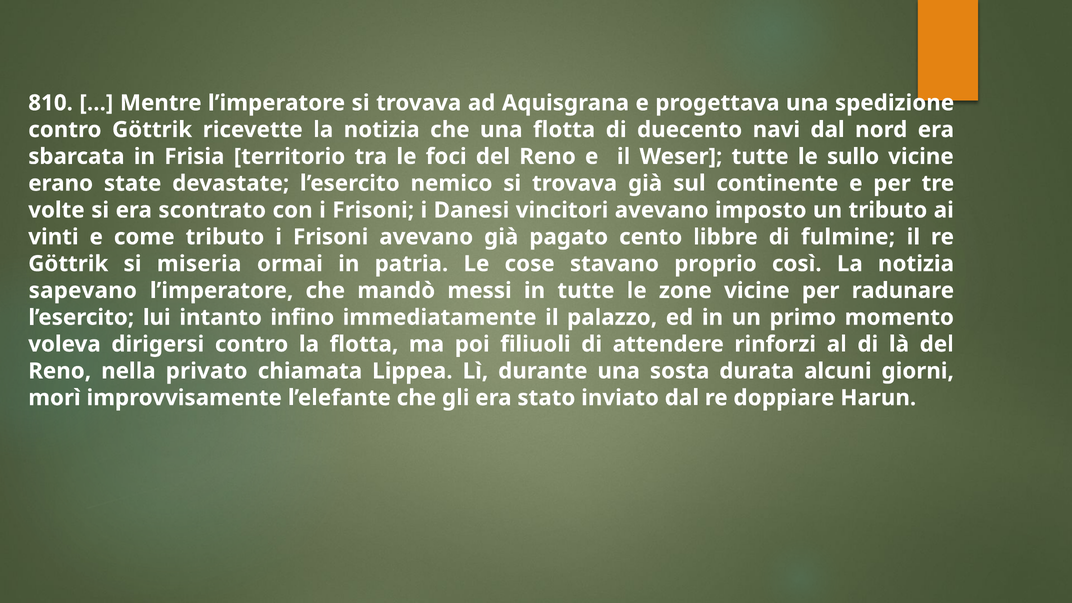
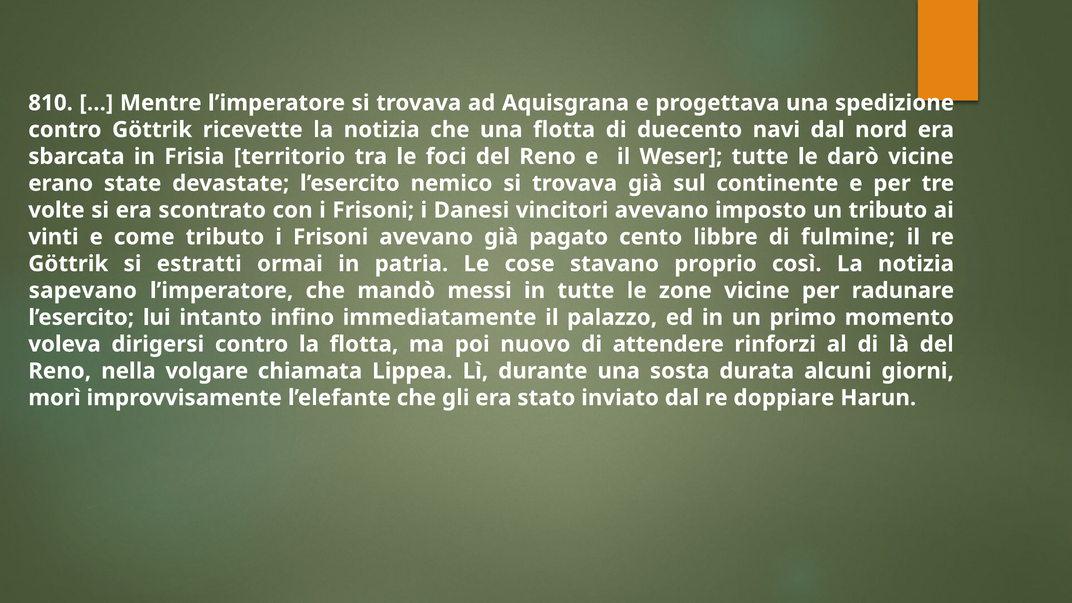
sullo: sullo -> darò
miseria: miseria -> estratti
filiuoli: filiuoli -> nuovo
privato: privato -> volgare
